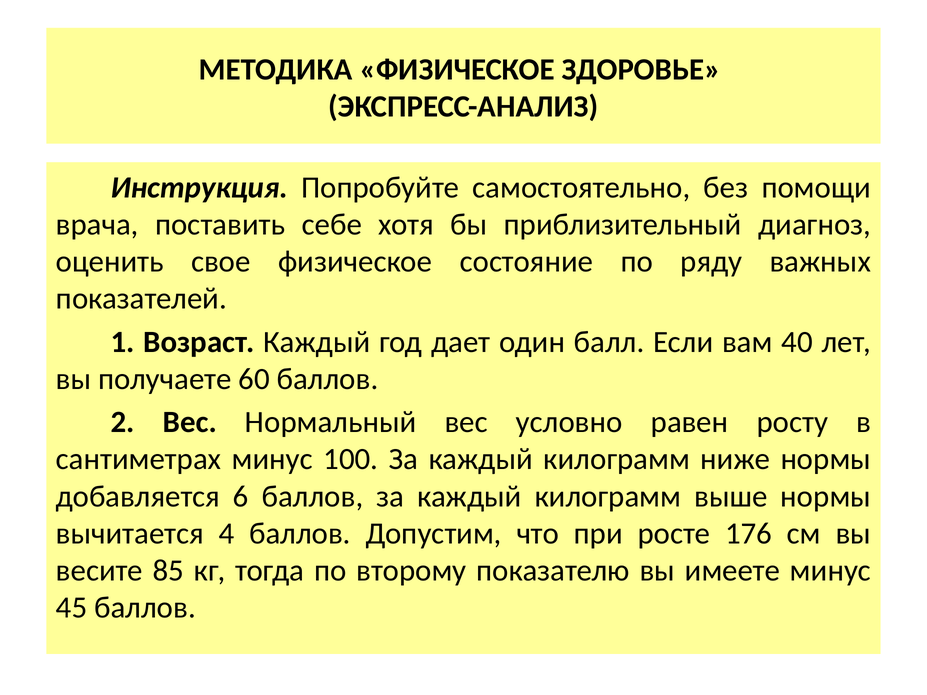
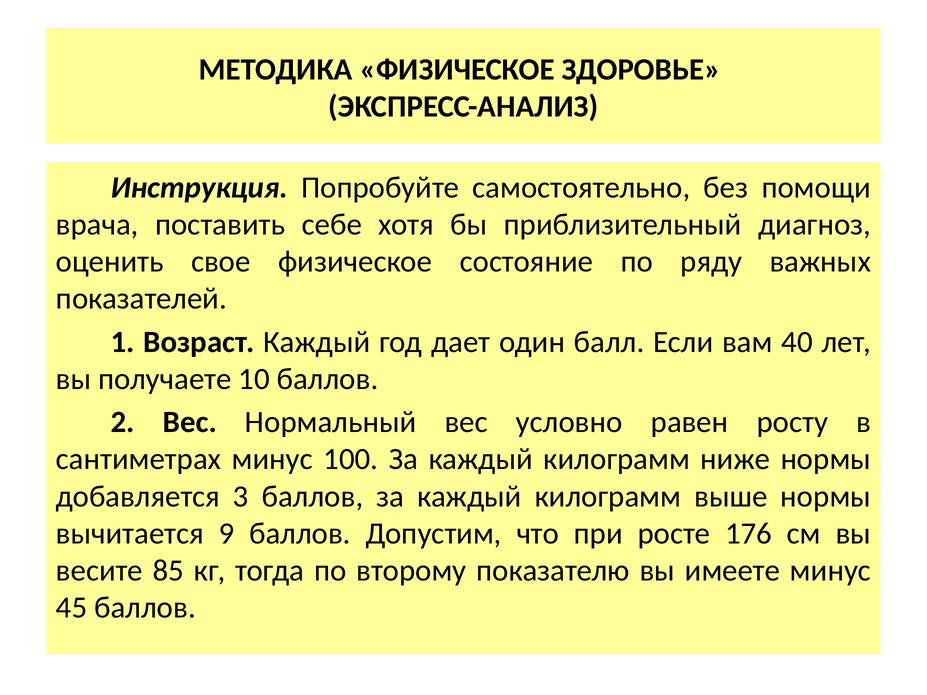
60: 60 -> 10
6: 6 -> 3
4: 4 -> 9
